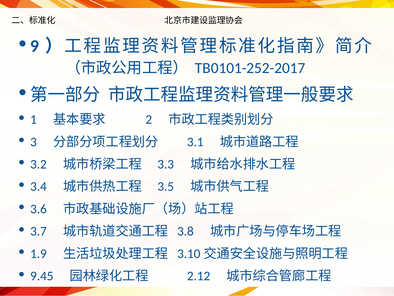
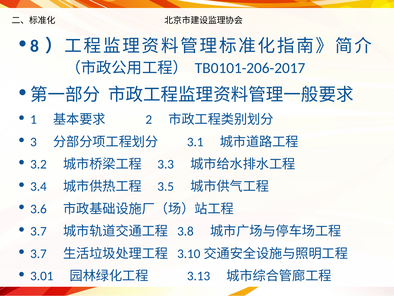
9: 9 -> 8
TB0101-252-2017: TB0101-252-2017 -> TB0101-206-2017
1.9 at (38, 253): 1.9 -> 3.7
9.45: 9.45 -> 3.01
2.12: 2.12 -> 3.13
